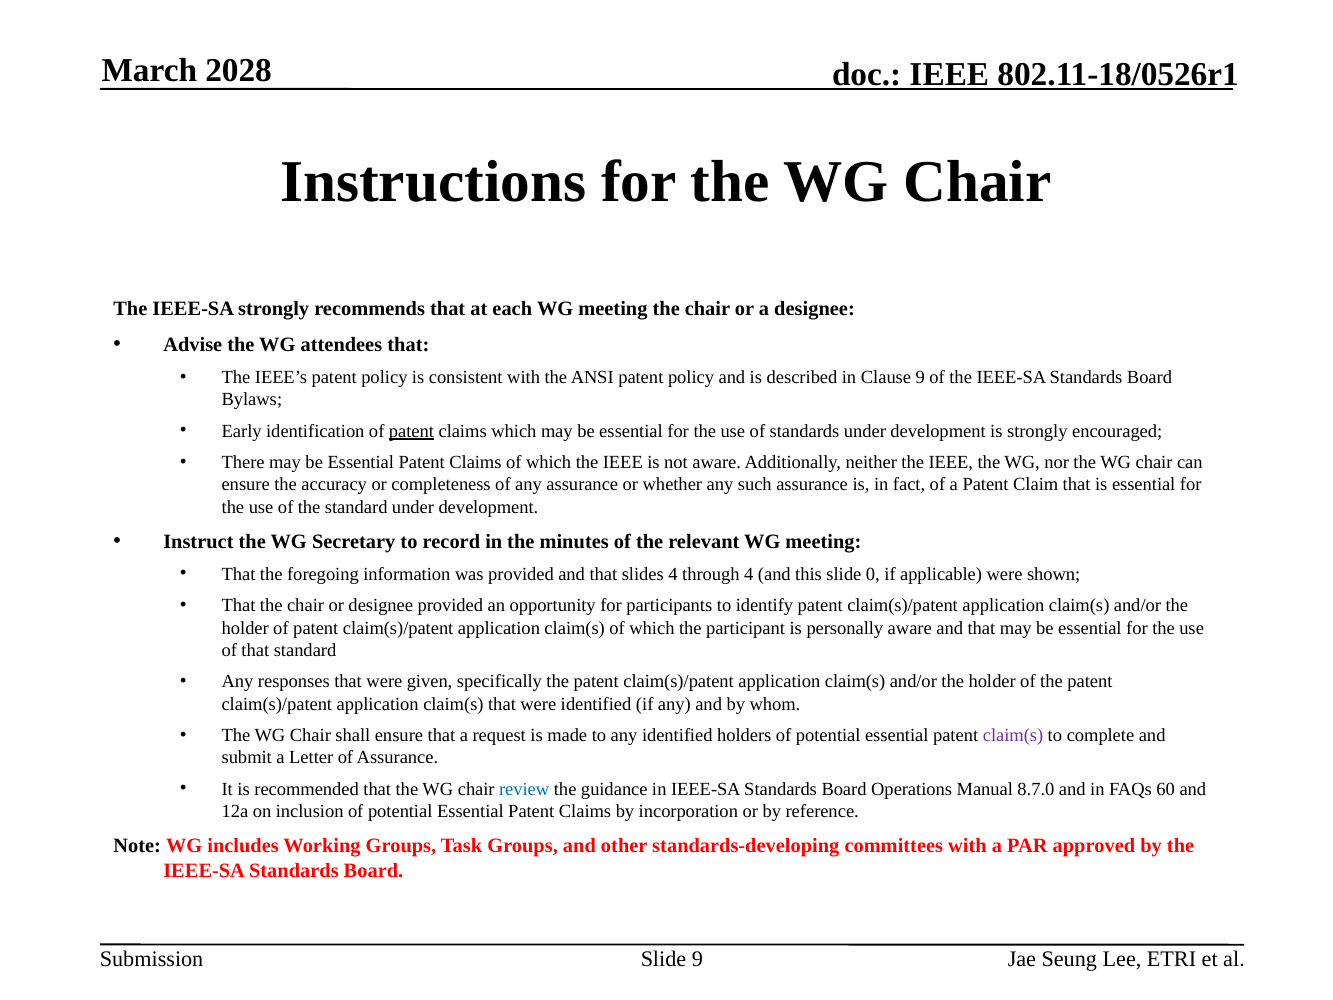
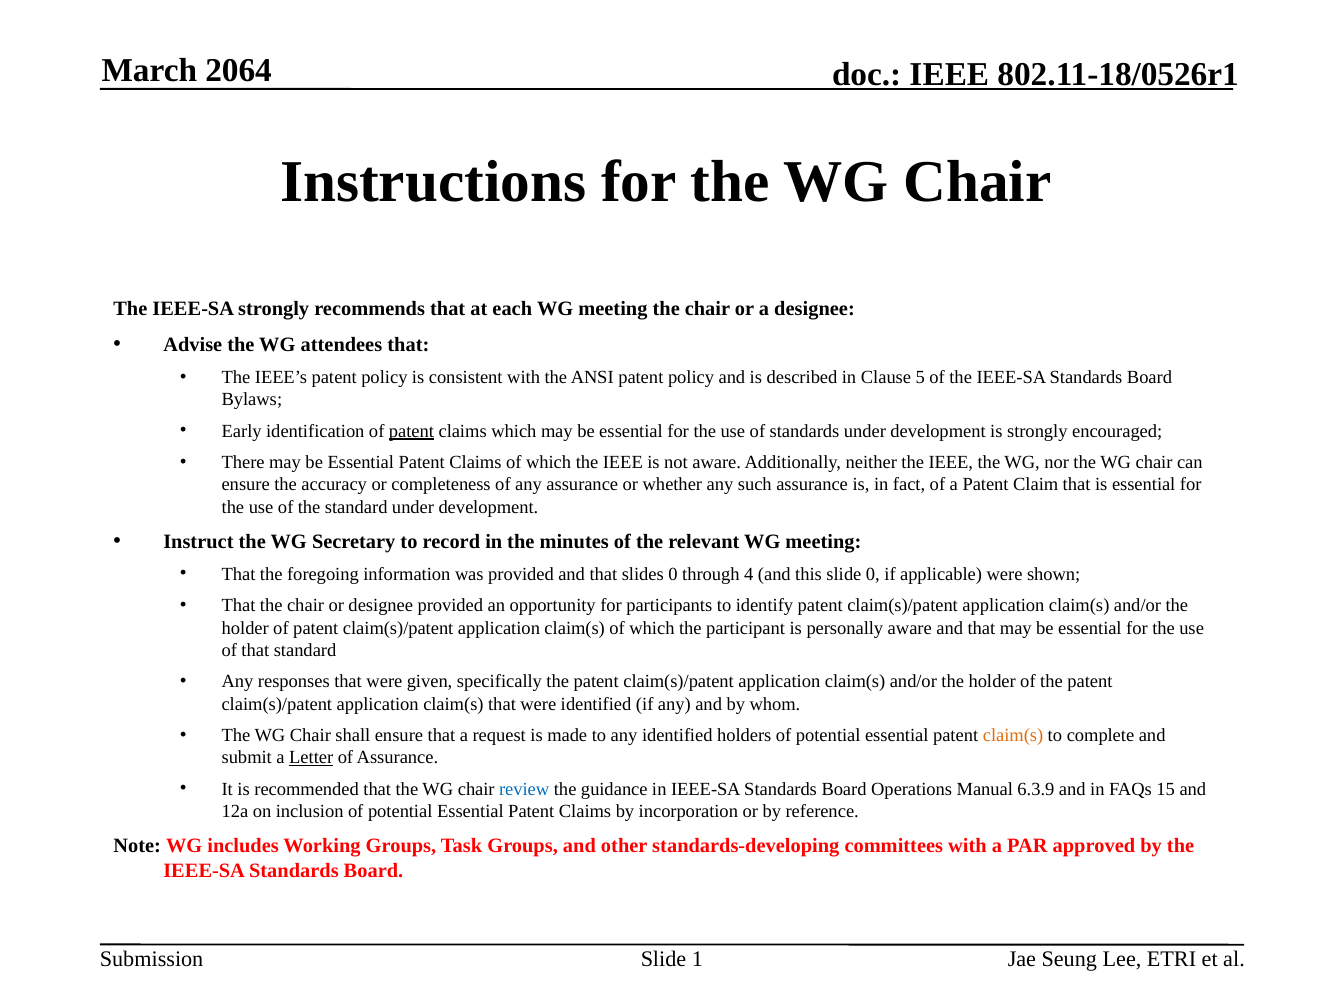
2028: 2028 -> 2064
Clause 9: 9 -> 5
slides 4: 4 -> 0
claim(s at (1013, 735) colour: purple -> orange
Letter underline: none -> present
8.7.0: 8.7.0 -> 6.3.9
60: 60 -> 15
Slide 9: 9 -> 1
